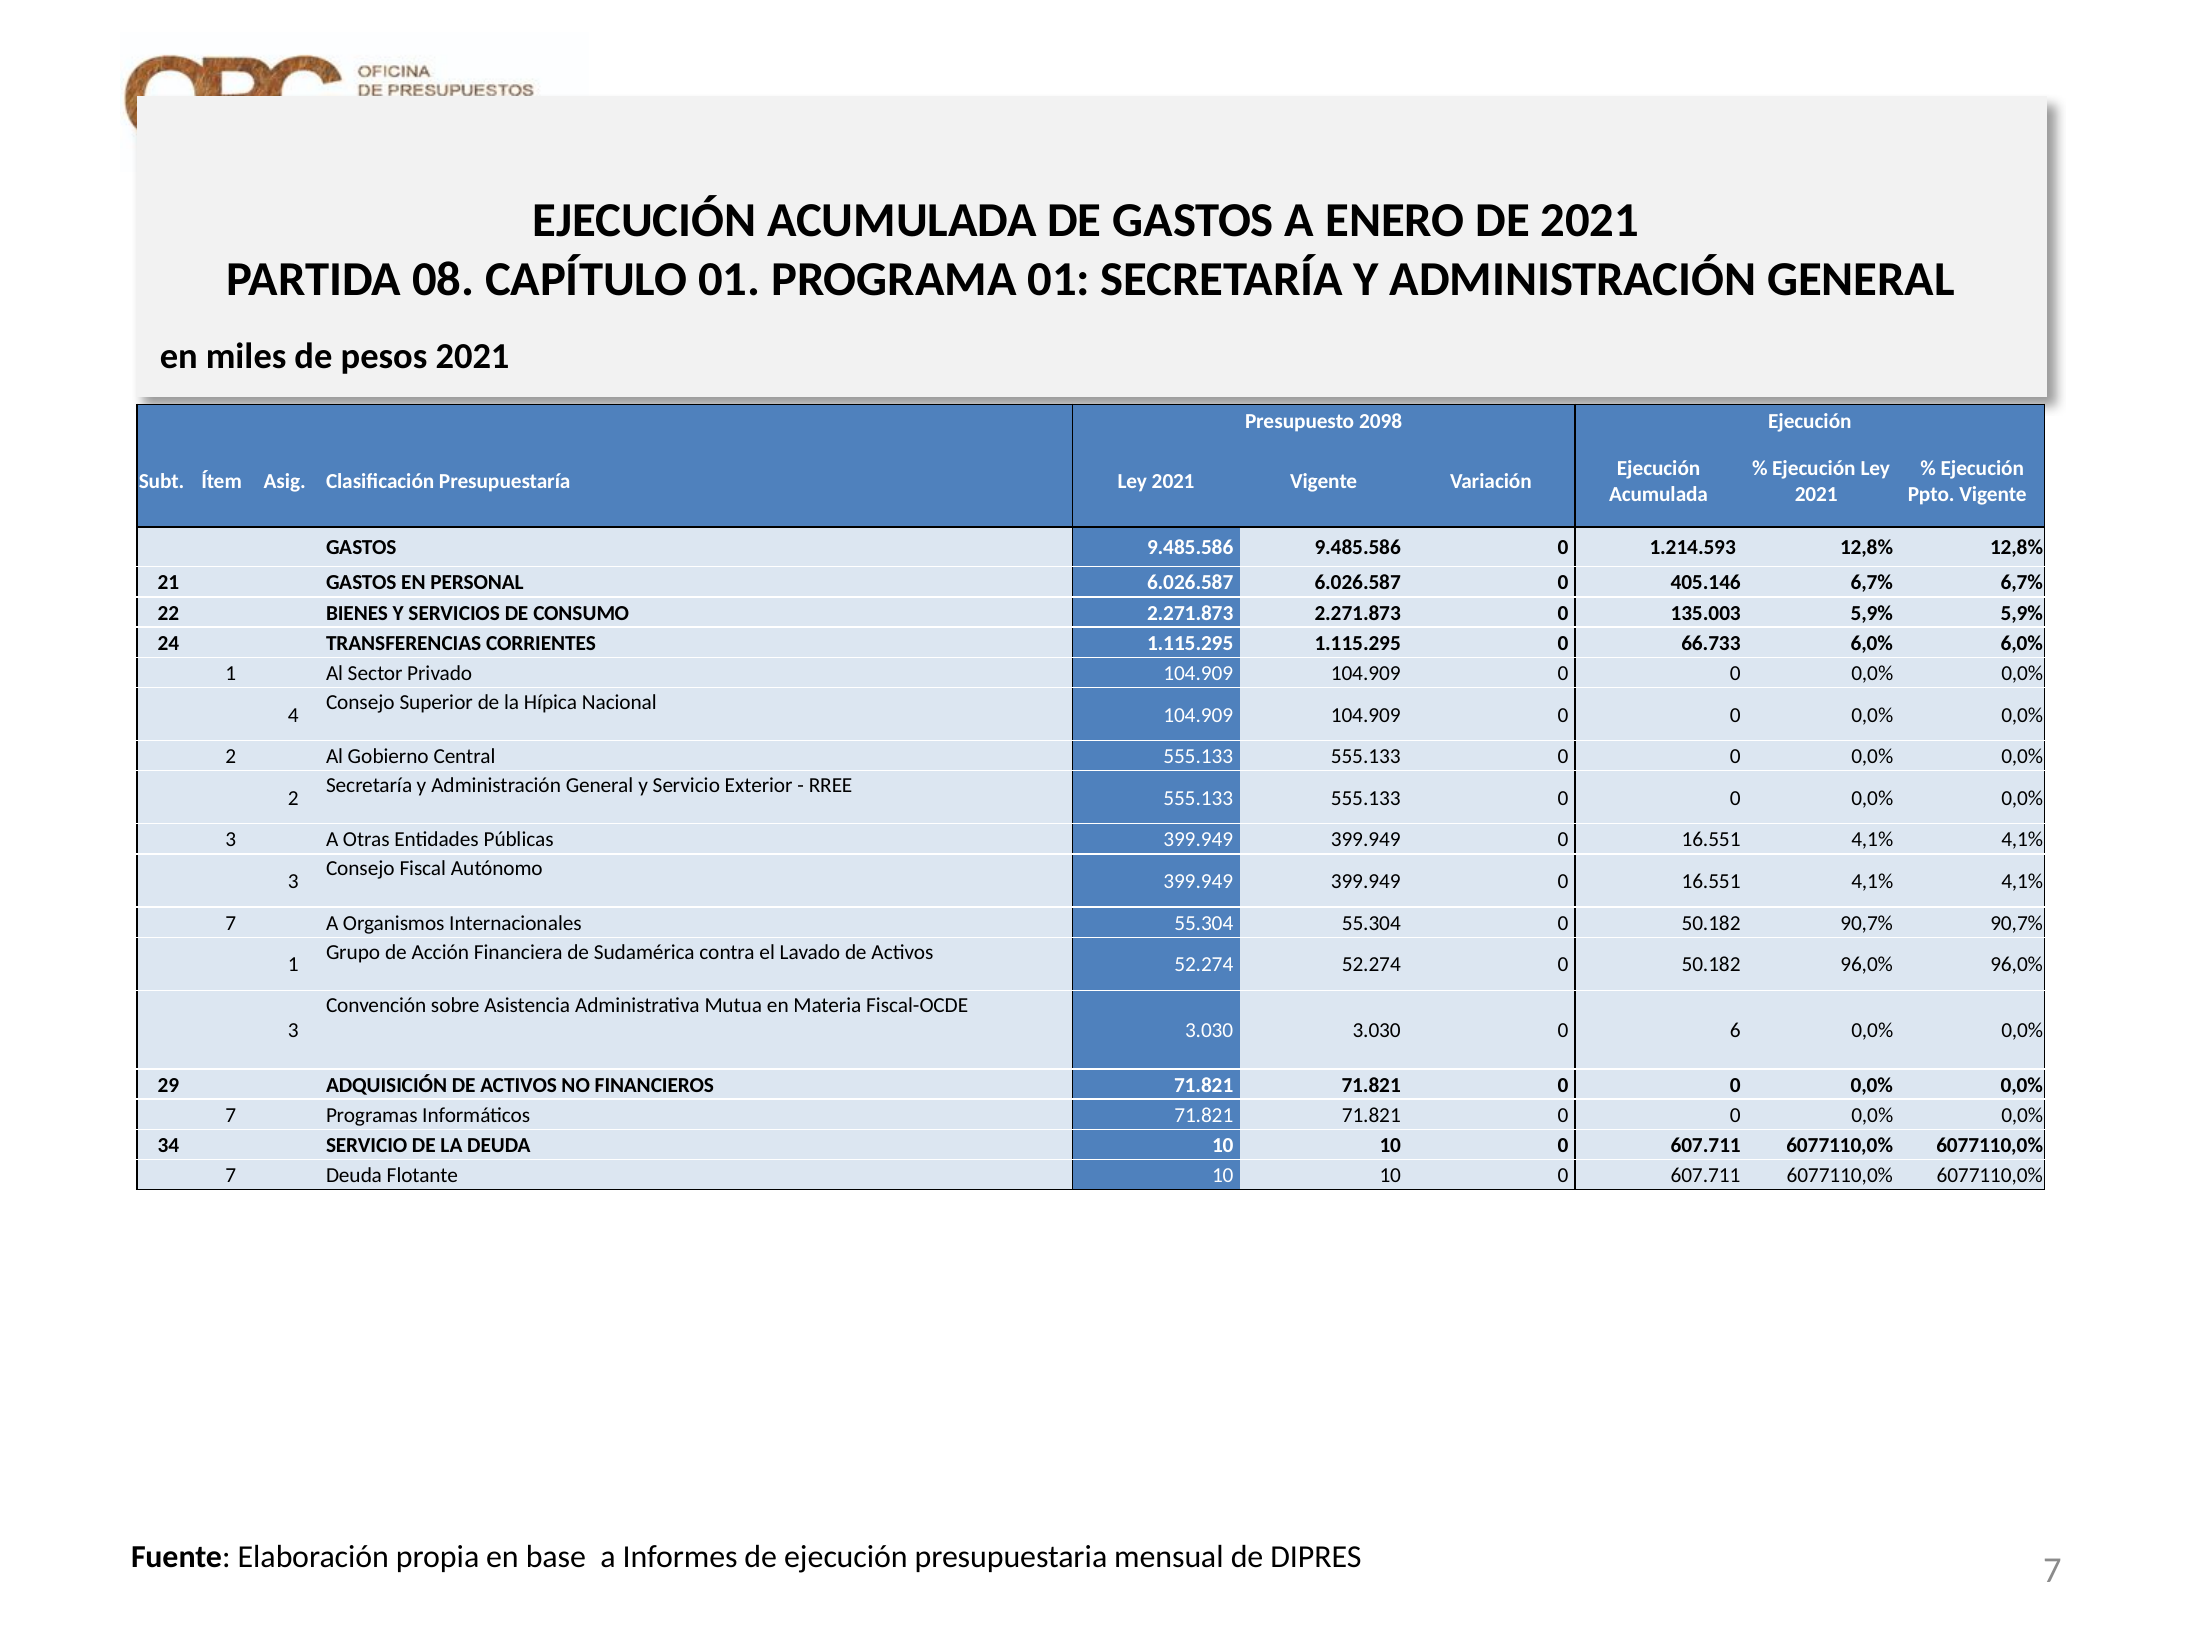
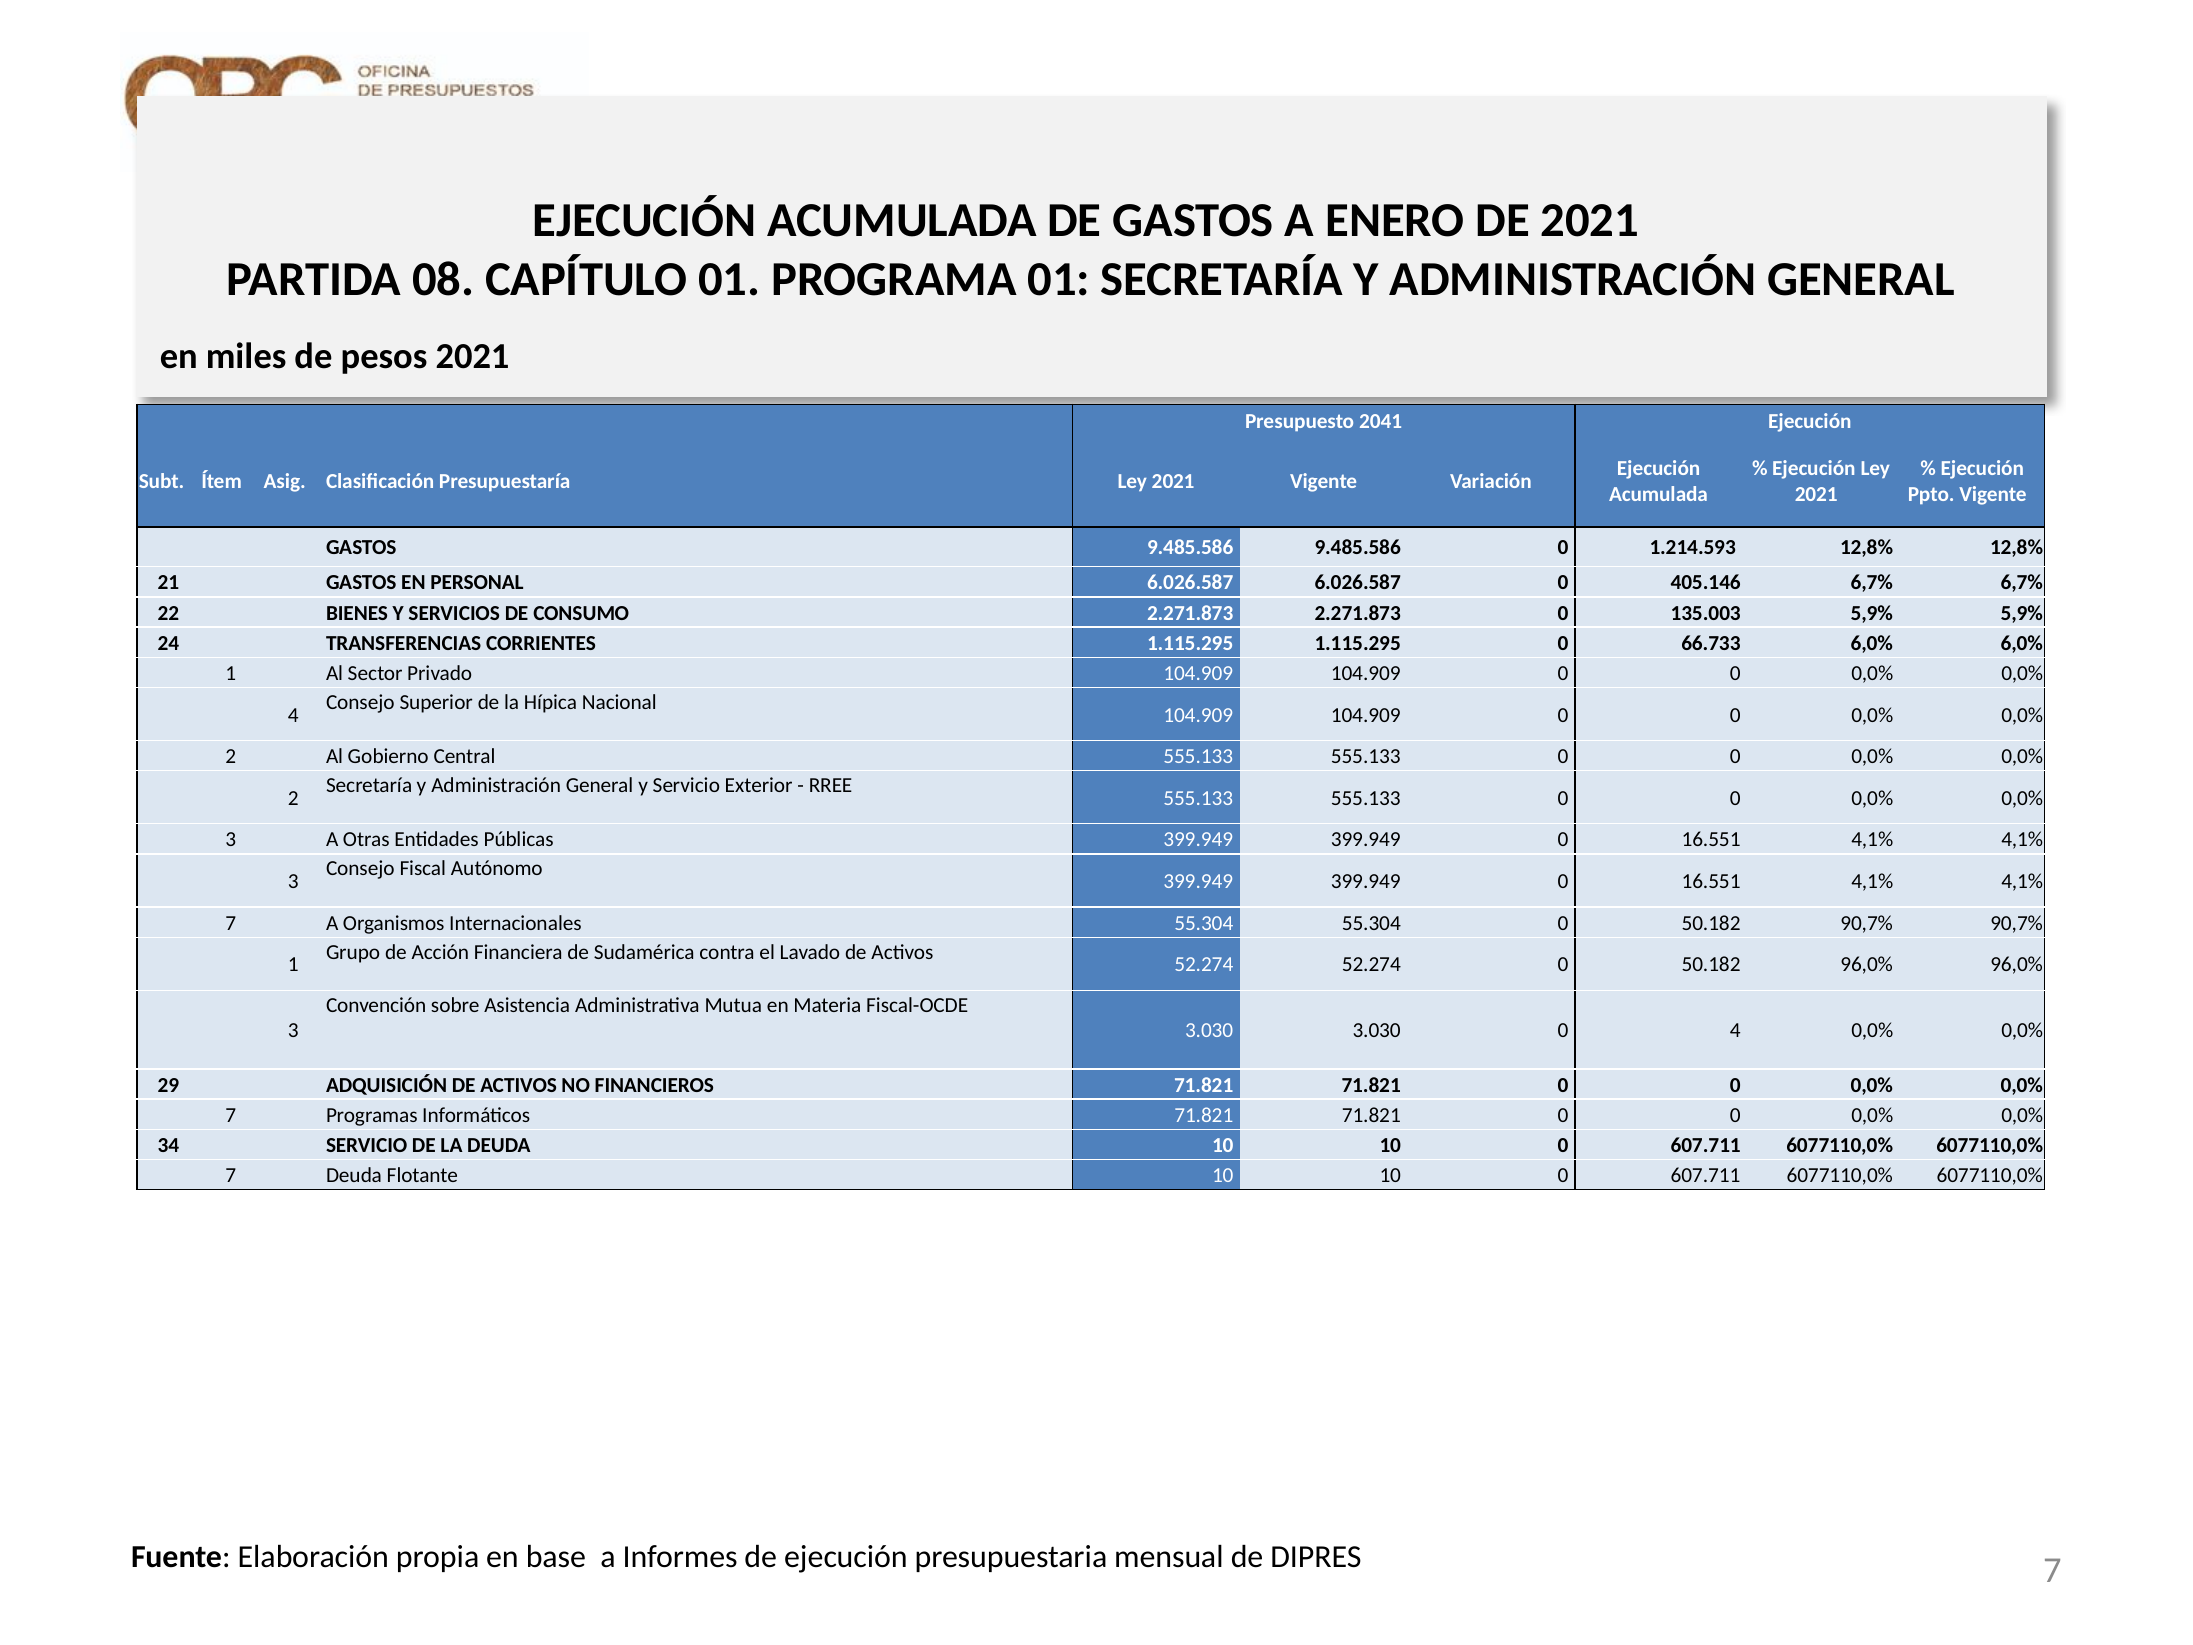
2098: 2098 -> 2041
0 6: 6 -> 4
